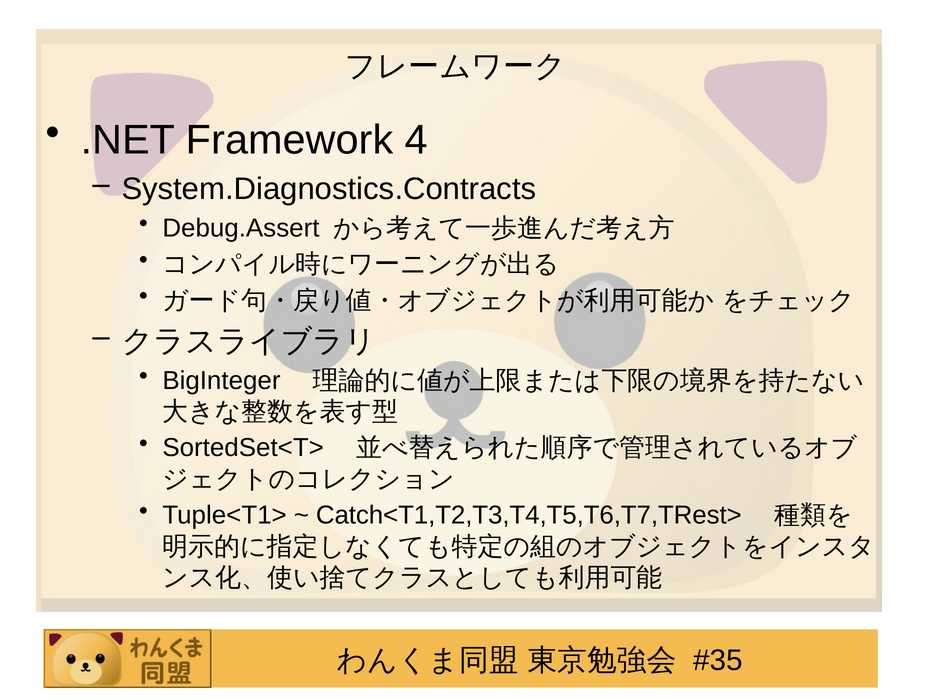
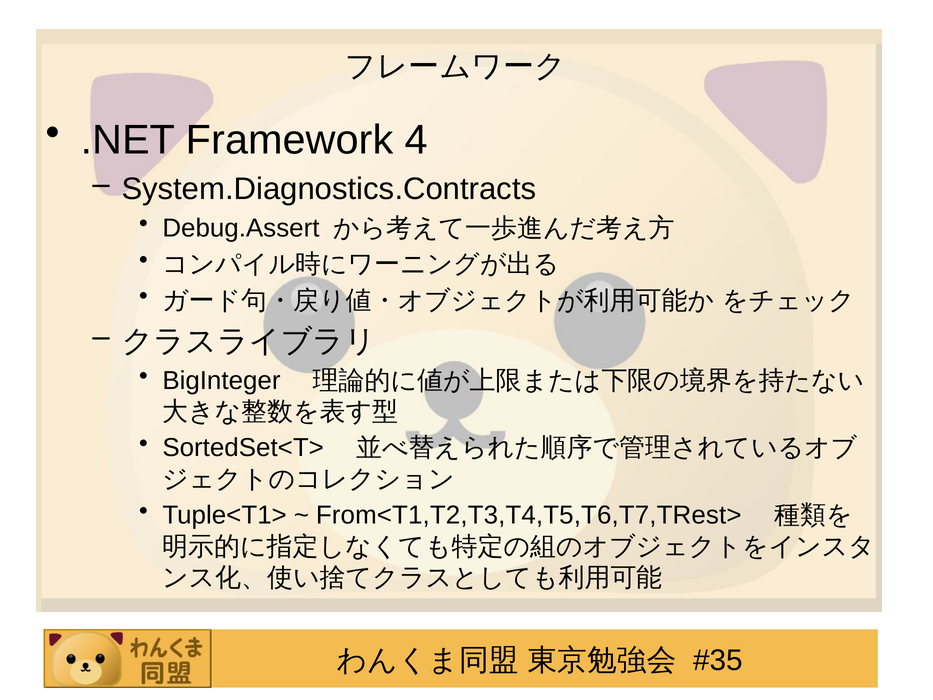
Catch<T1,T2,T3,T4,T5,T6,T7,TRest>: Catch<T1,T2,T3,T4,T5,T6,T7,TRest> -> From<T1,T2,T3,T4,T5,T6,T7,TRest>
